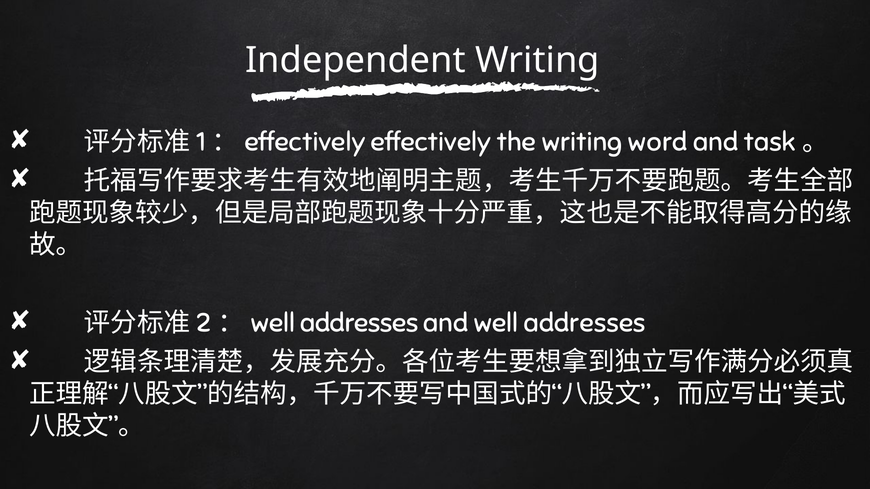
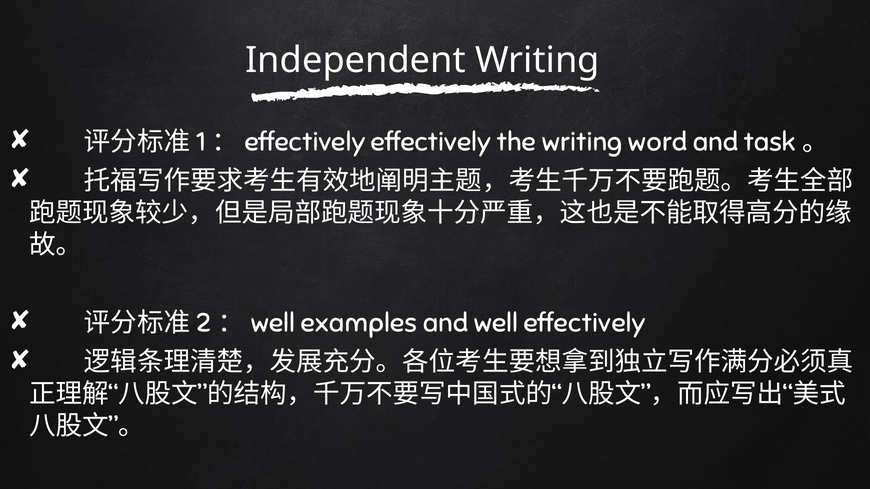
addresses at (359, 323): addresses -> examples
well addresses: addresses -> effectively
